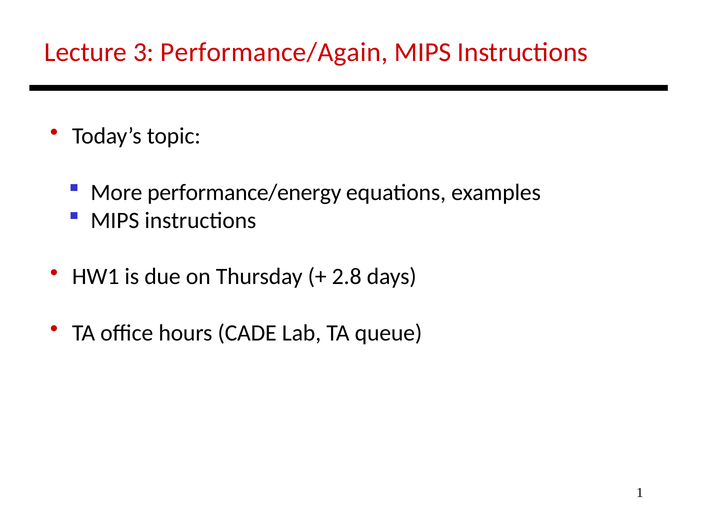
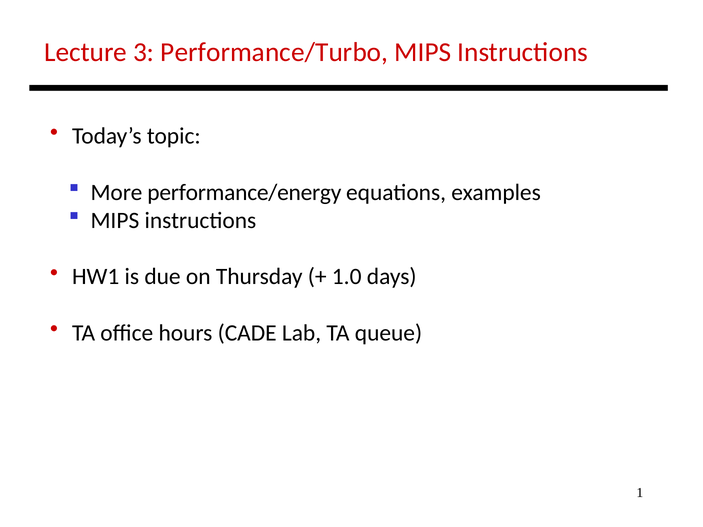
Performance/Again: Performance/Again -> Performance/Turbo
2.8: 2.8 -> 1.0
